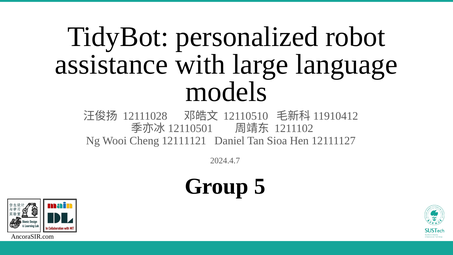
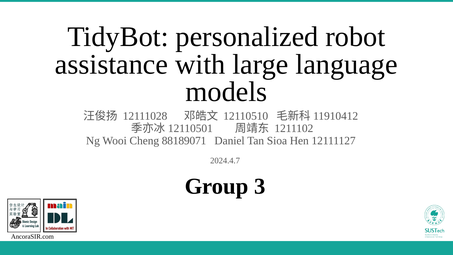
12111121: 12111121 -> 88189071
5: 5 -> 3
